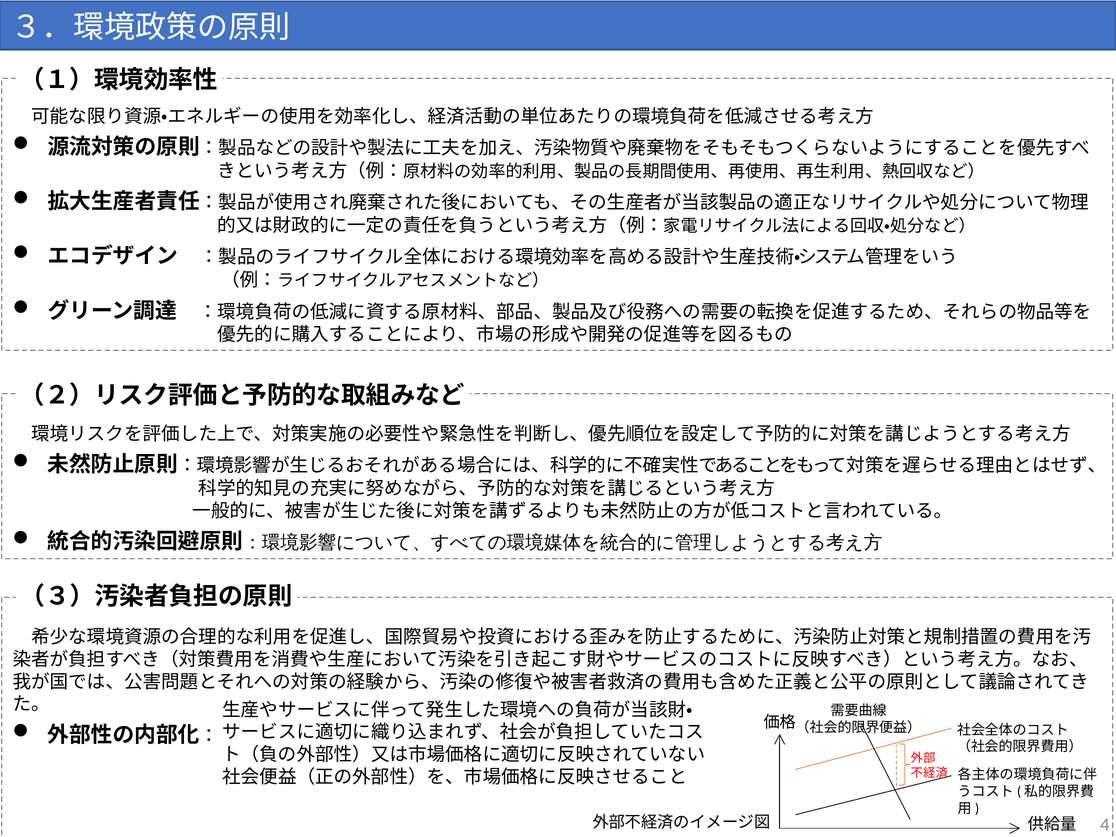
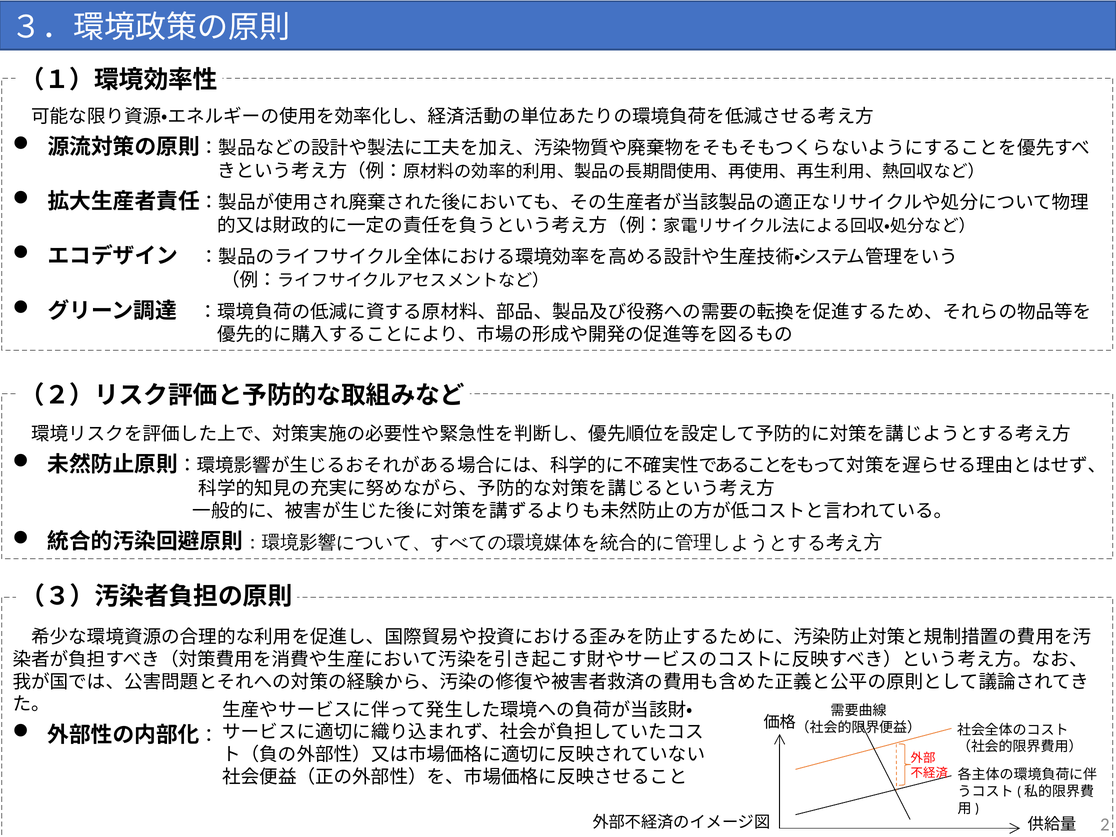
4: 4 -> 2
